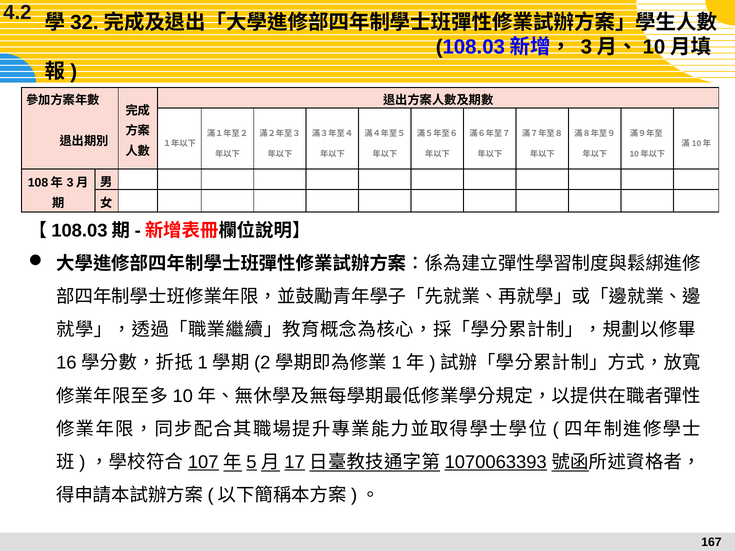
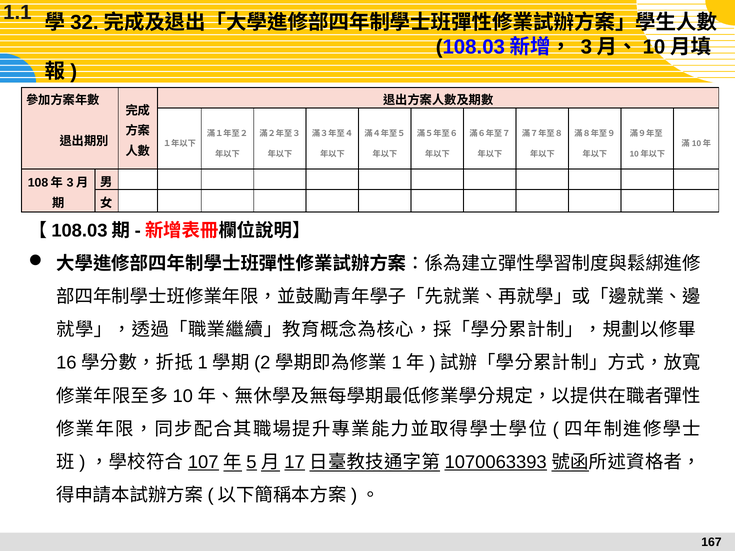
4.2: 4.2 -> 1.1
